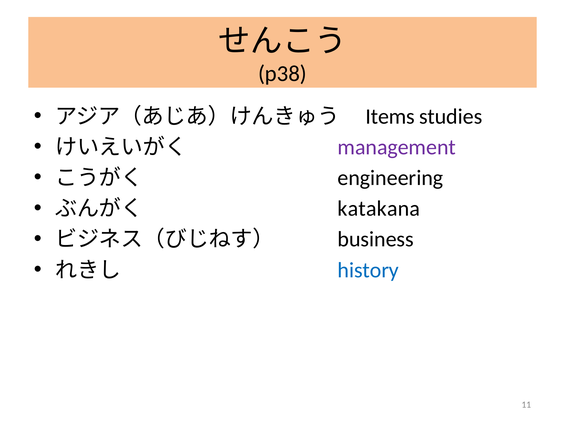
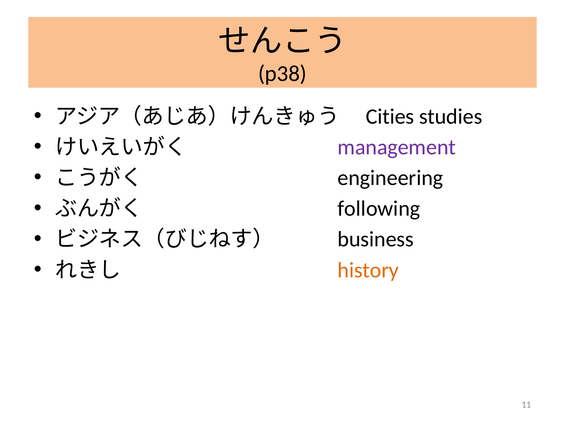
Items: Items -> Cities
katakana: katakana -> following
history colour: blue -> orange
